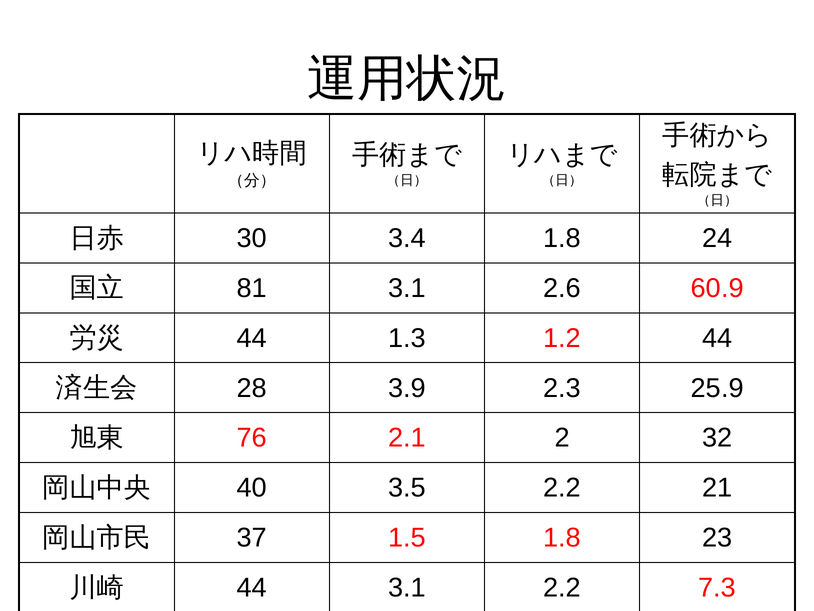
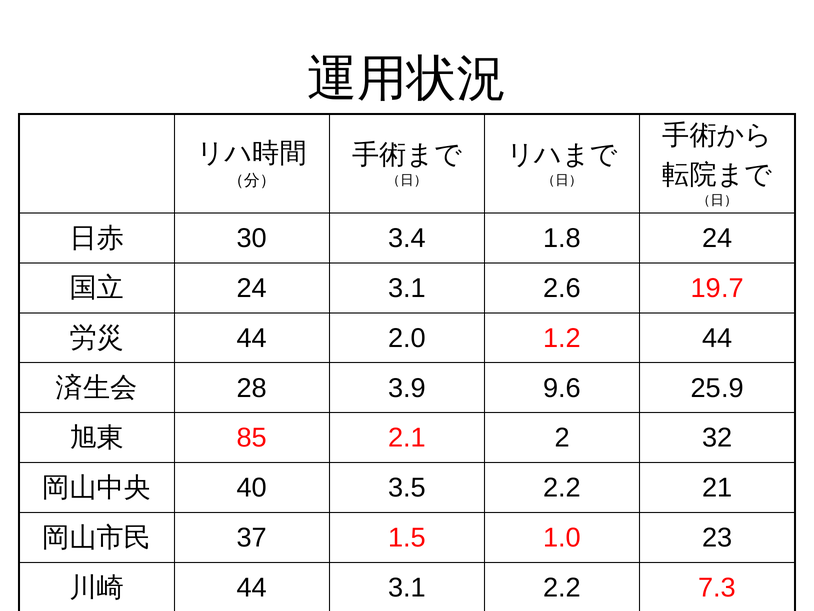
81 at (252, 288): 81 -> 24
60.9: 60.9 -> 19.7
1.3: 1.3 -> 2.0
2.3: 2.3 -> 9.6
76: 76 -> 85
1.5 1.8: 1.8 -> 1.0
